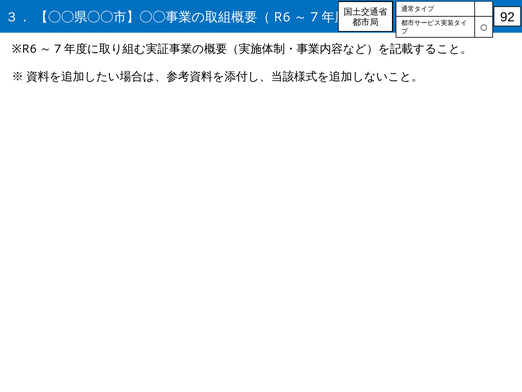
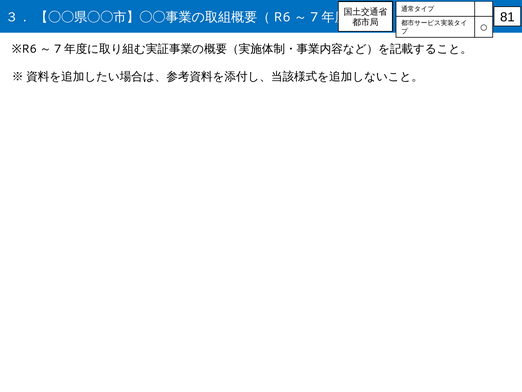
92: 92 -> 81
